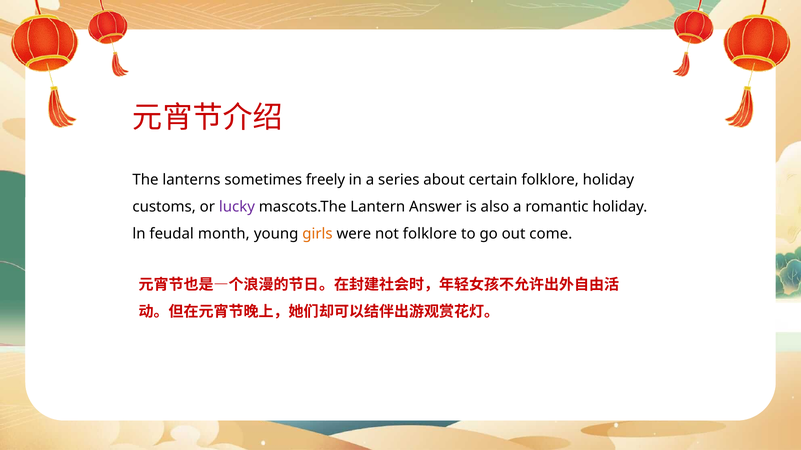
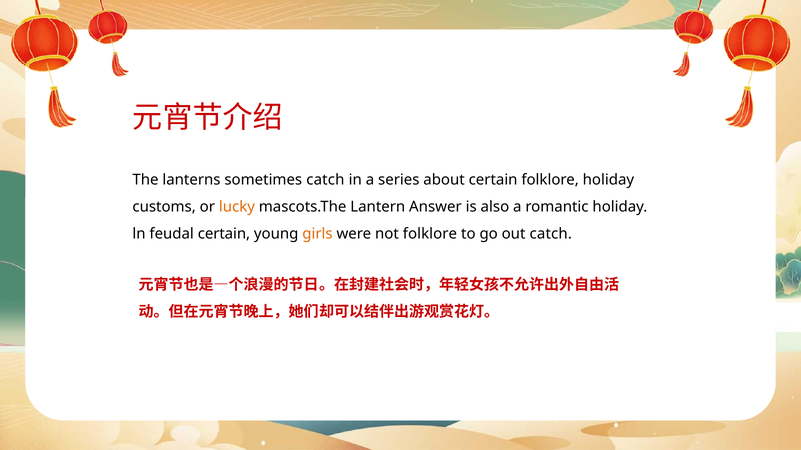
sometimes freely: freely -> catch
lucky colour: purple -> orange
feudal month: month -> certain
out come: come -> catch
